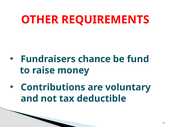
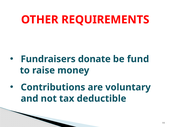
chance: chance -> donate
